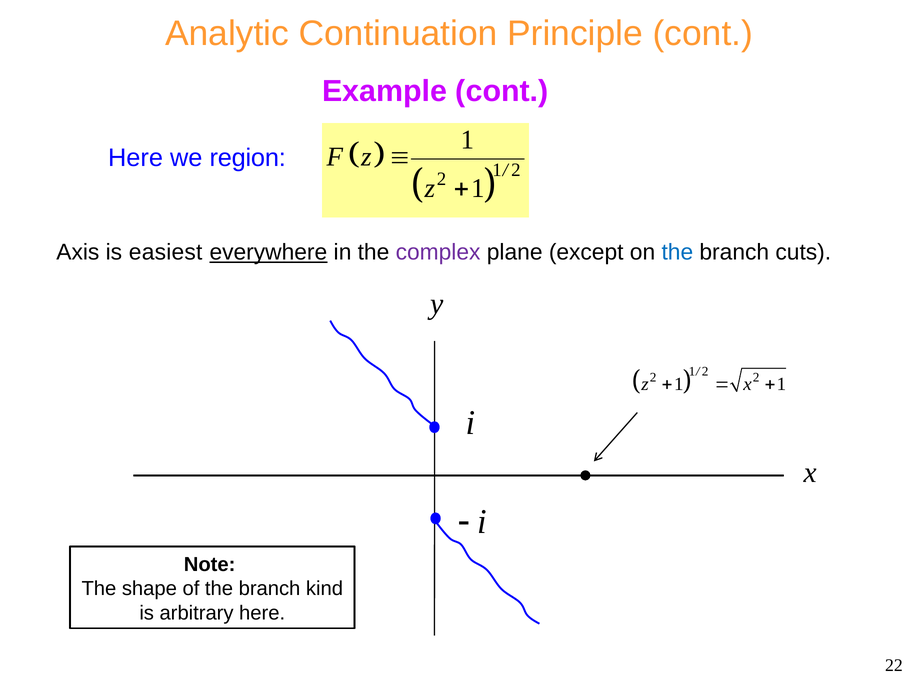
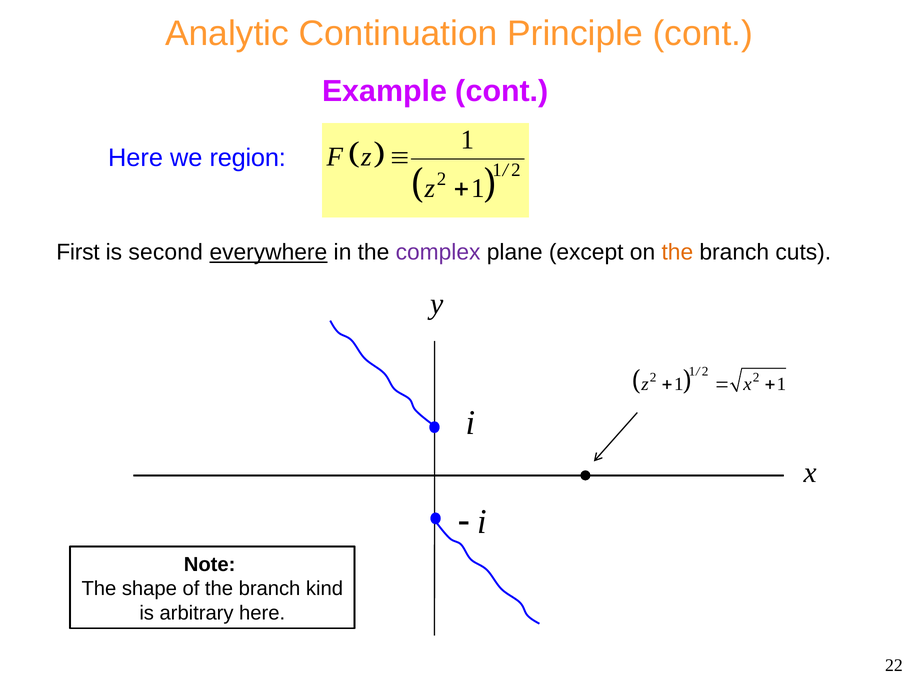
Axis: Axis -> First
easiest: easiest -> second
the at (677, 252) colour: blue -> orange
